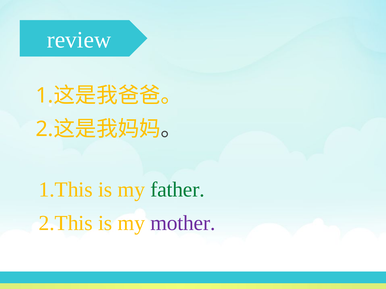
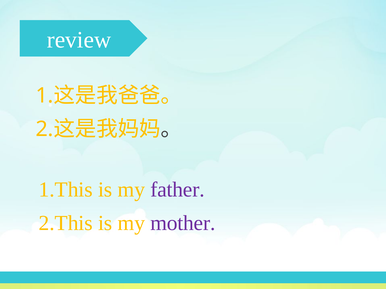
father colour: green -> purple
